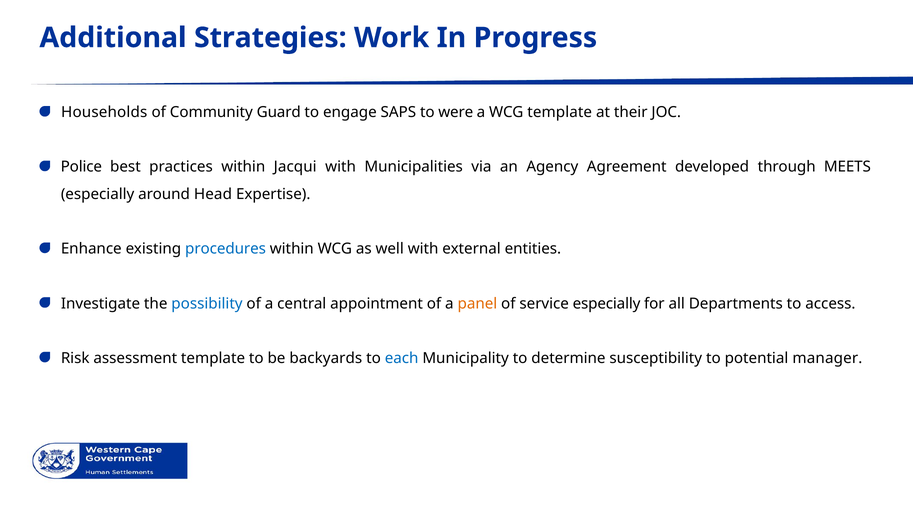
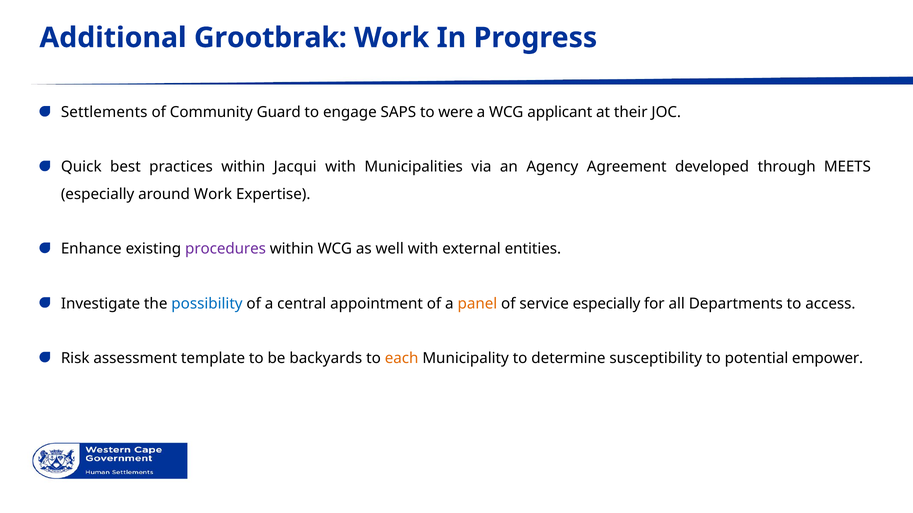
Strategies: Strategies -> Grootbrak
Households: Households -> Settlements
WCG template: template -> applicant
Police: Police -> Quick
around Head: Head -> Work
procedures colour: blue -> purple
each colour: blue -> orange
manager: manager -> empower
